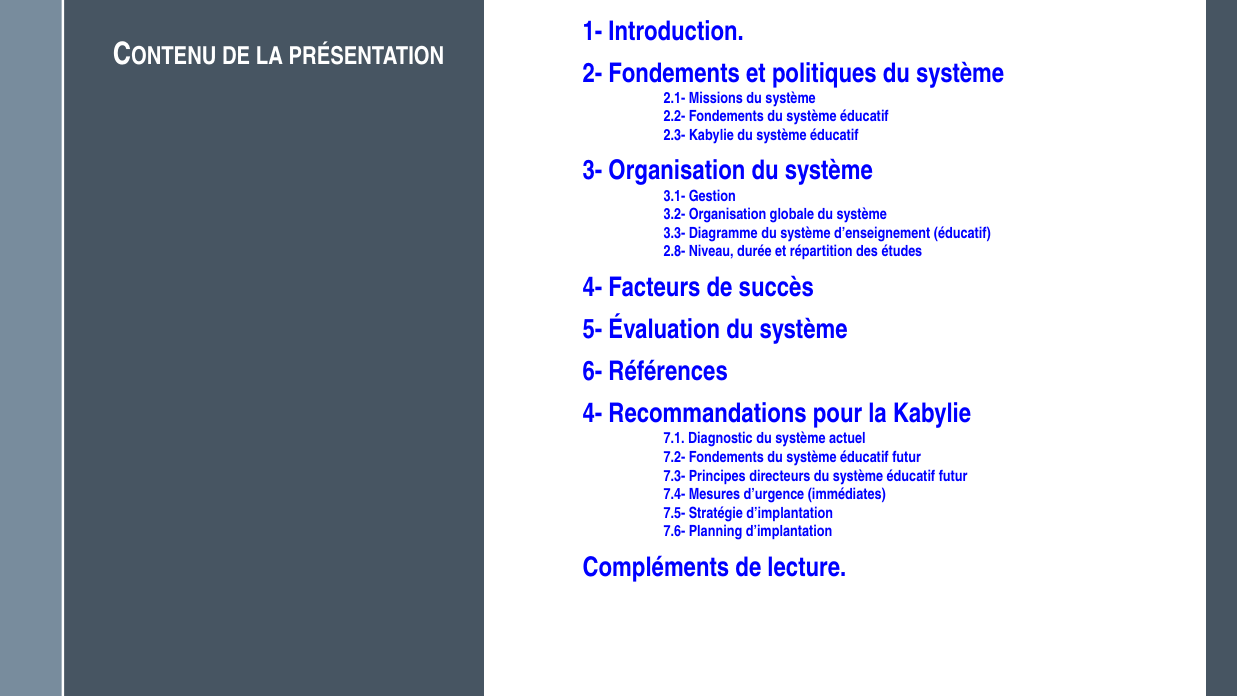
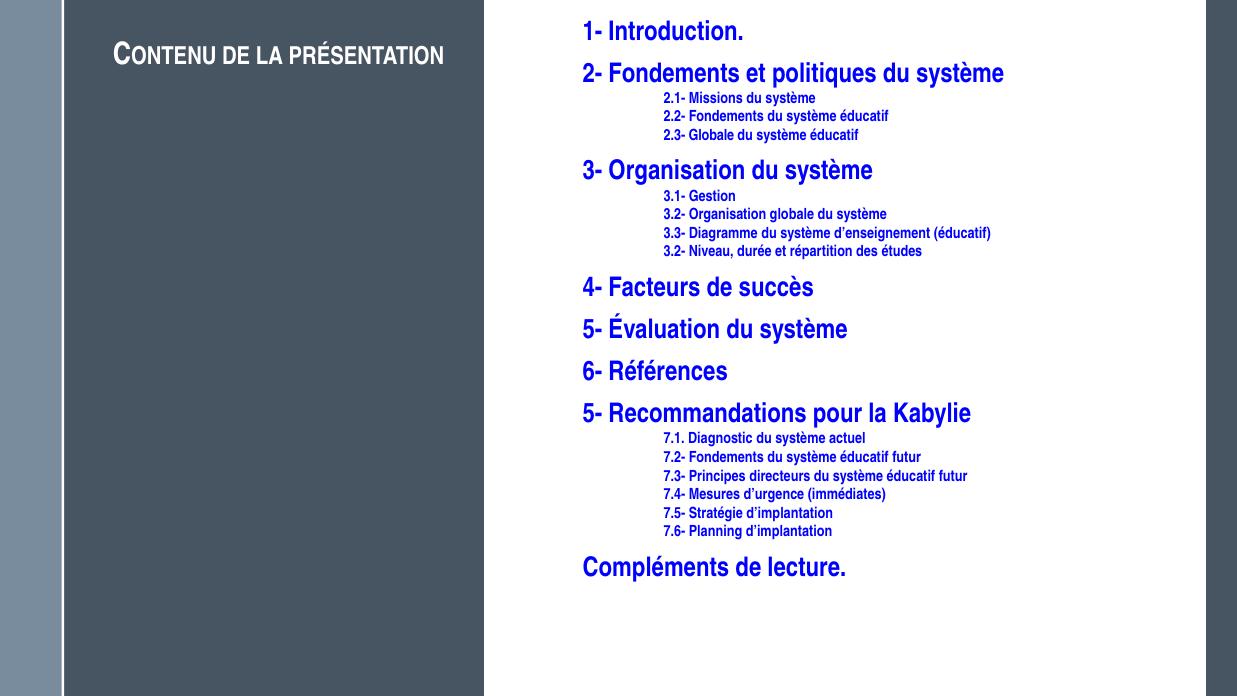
2.3- Kabylie: Kabylie -> Globale
2.8- at (674, 252): 2.8- -> 3.2-
4- at (593, 414): 4- -> 5-
